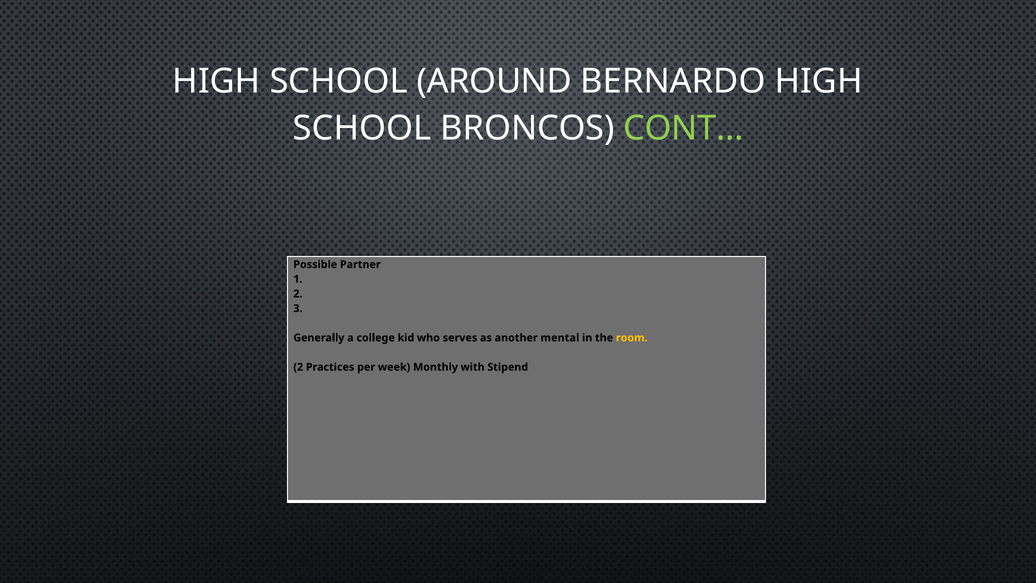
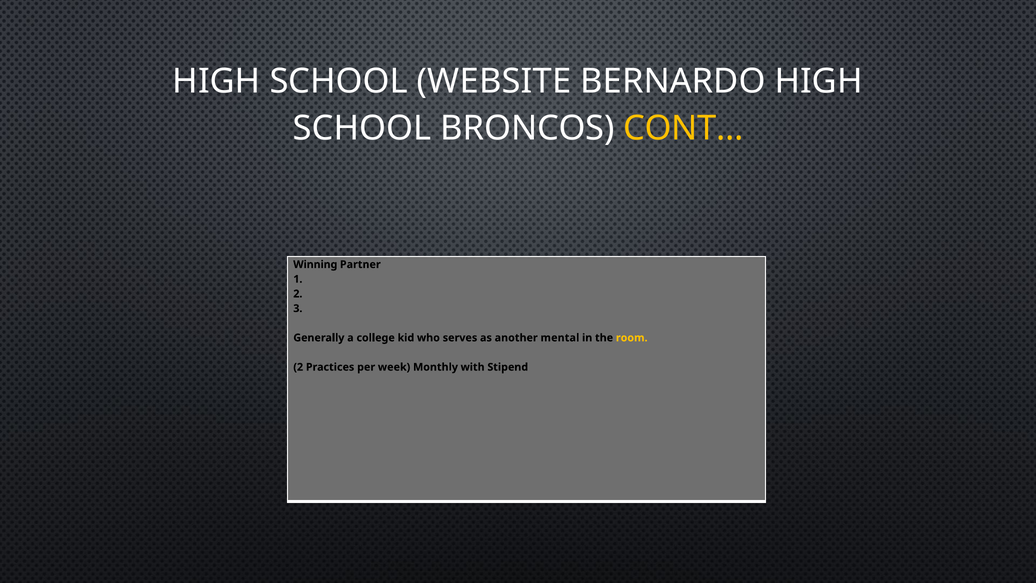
AROUND: AROUND -> WEBSITE
CONT… colour: light green -> yellow
Possible: Possible -> Winning
